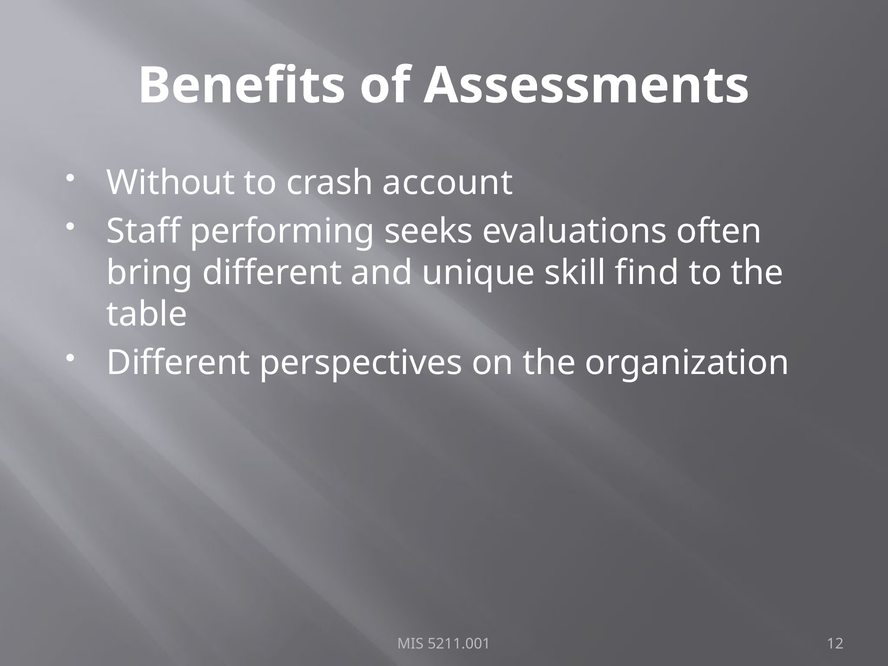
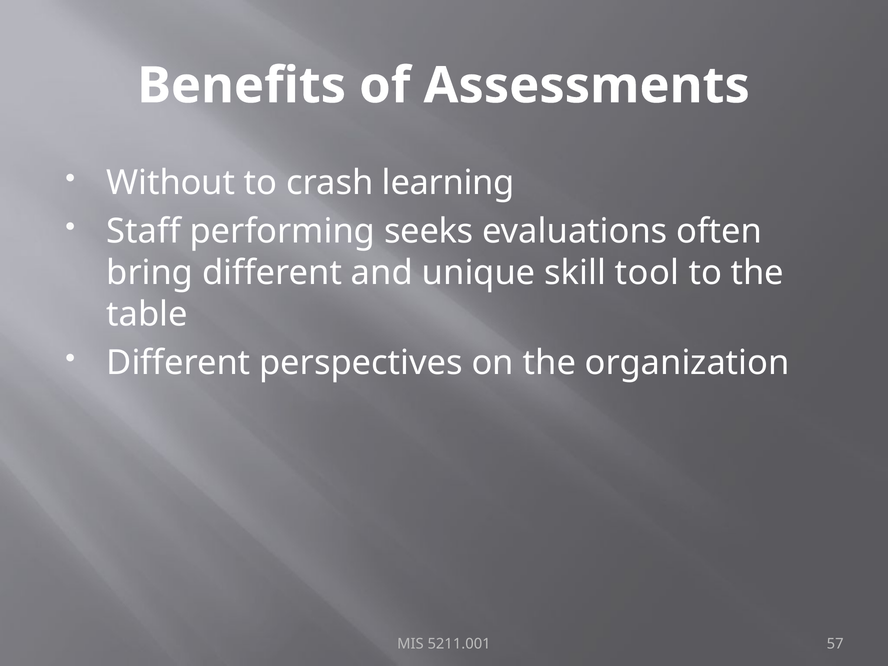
account: account -> learning
find: find -> tool
12: 12 -> 57
